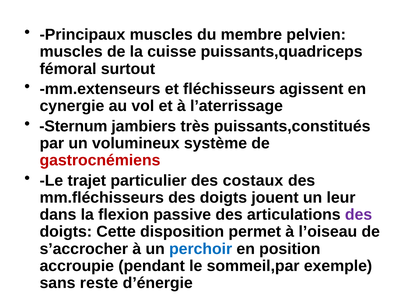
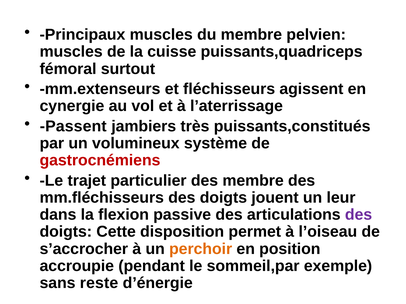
Sternum: Sternum -> Passent
des costaux: costaux -> membre
perchoir colour: blue -> orange
